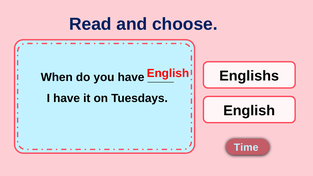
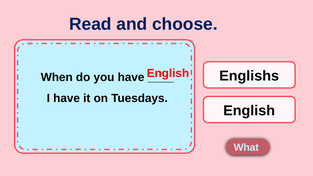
Time: Time -> What
